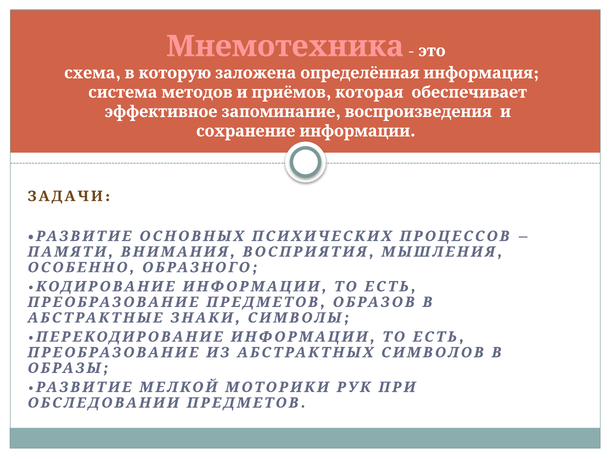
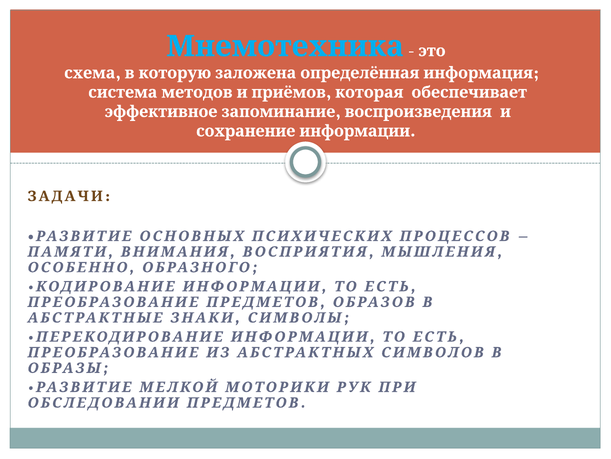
Мнемотехника colour: pink -> light blue
